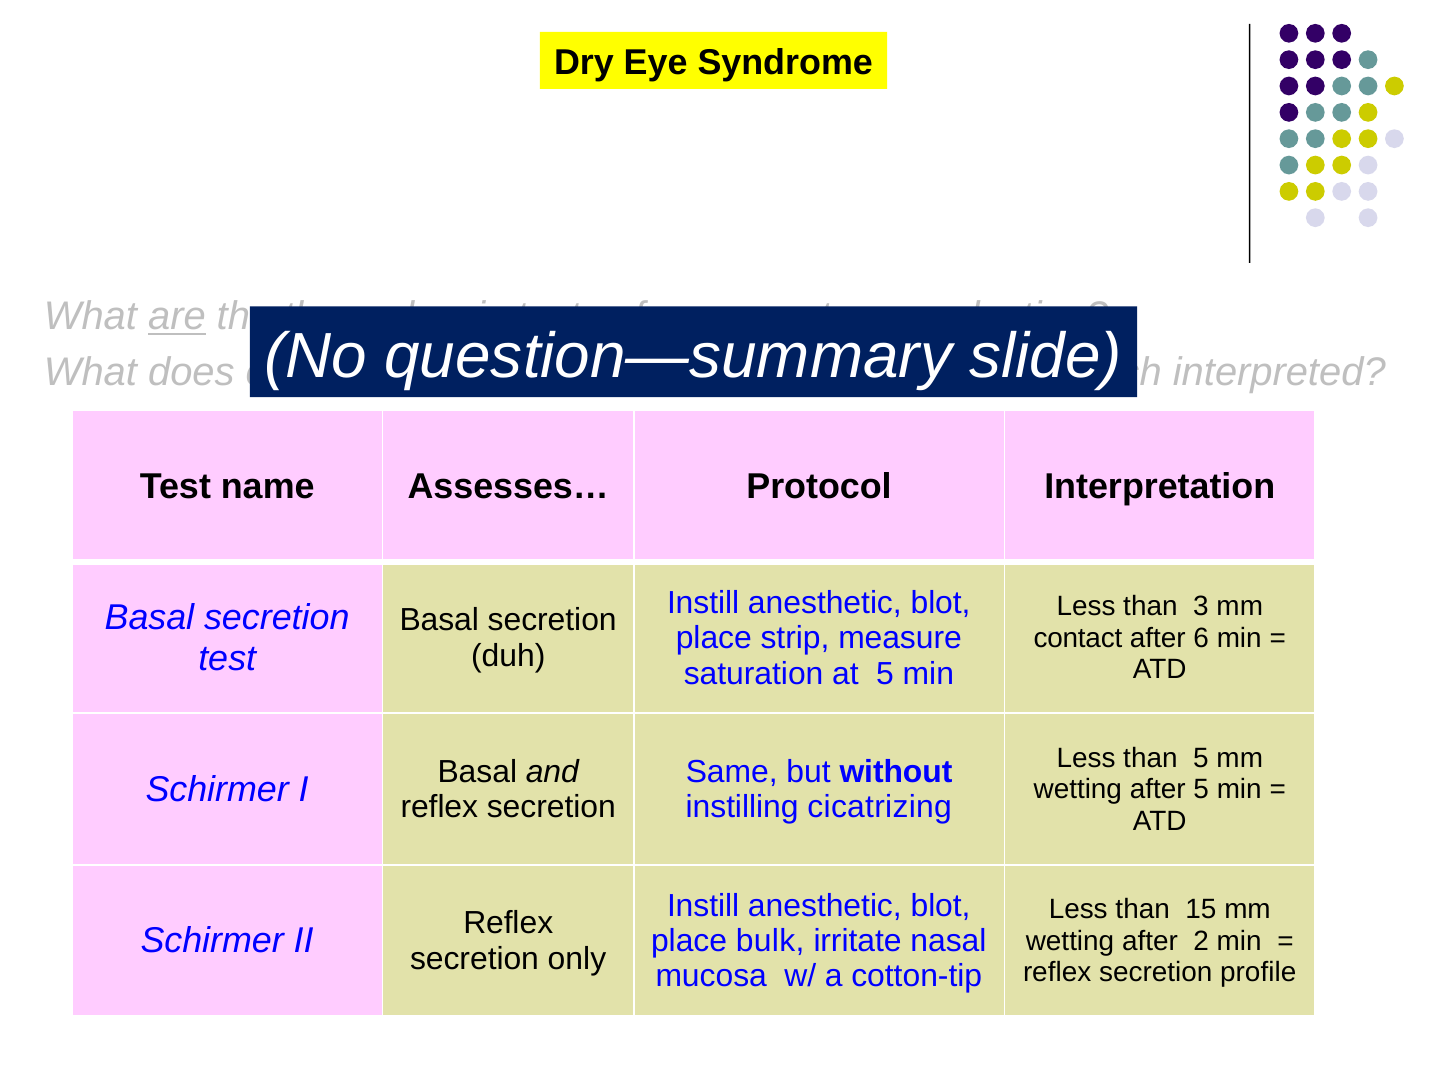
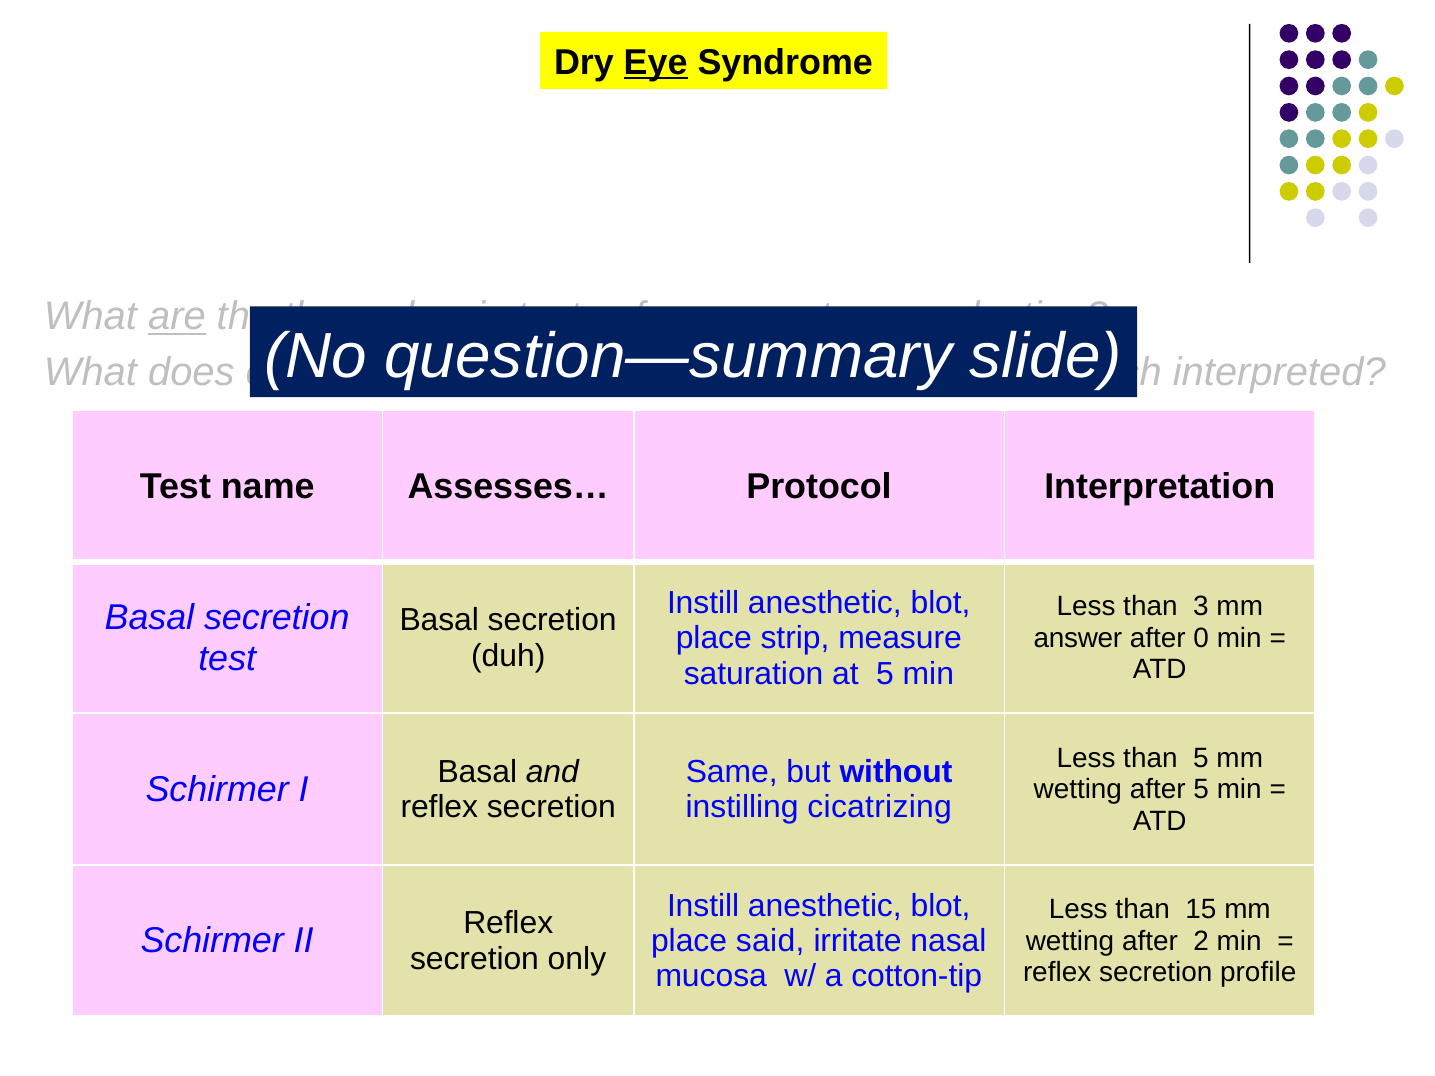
Eye underline: none -> present
contact: contact -> answer
6: 6 -> 0
bulk: bulk -> said
